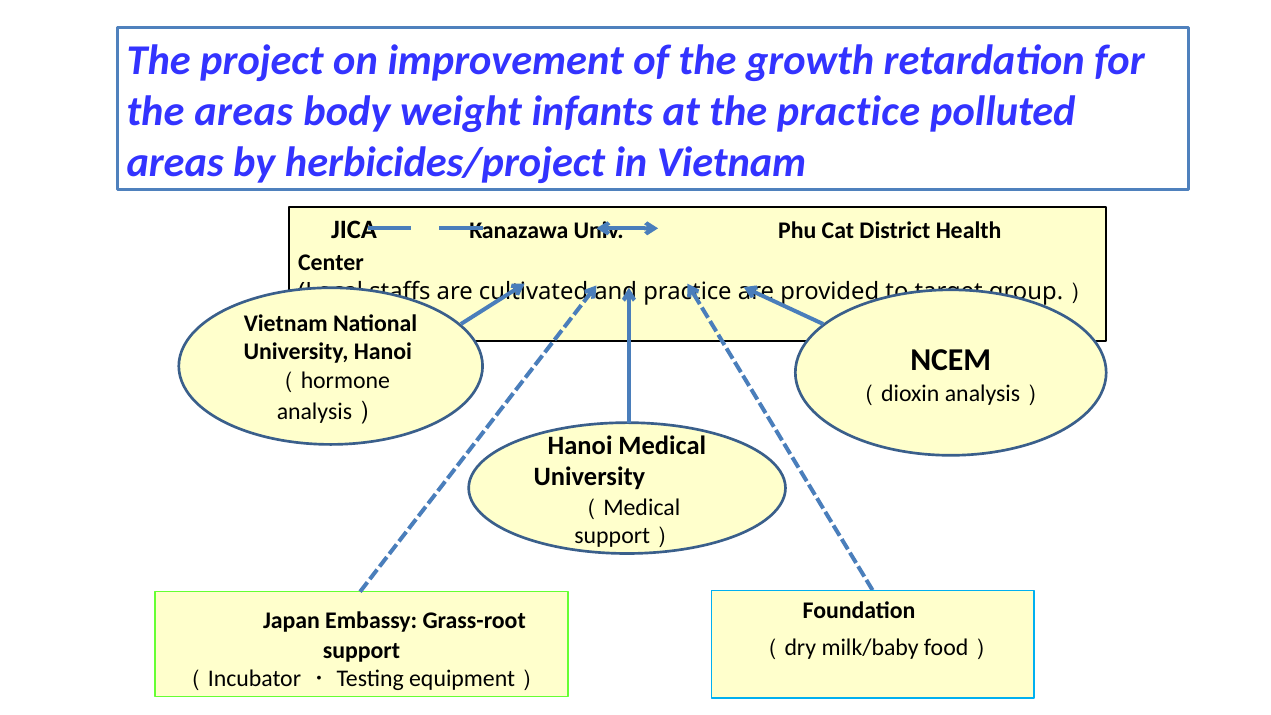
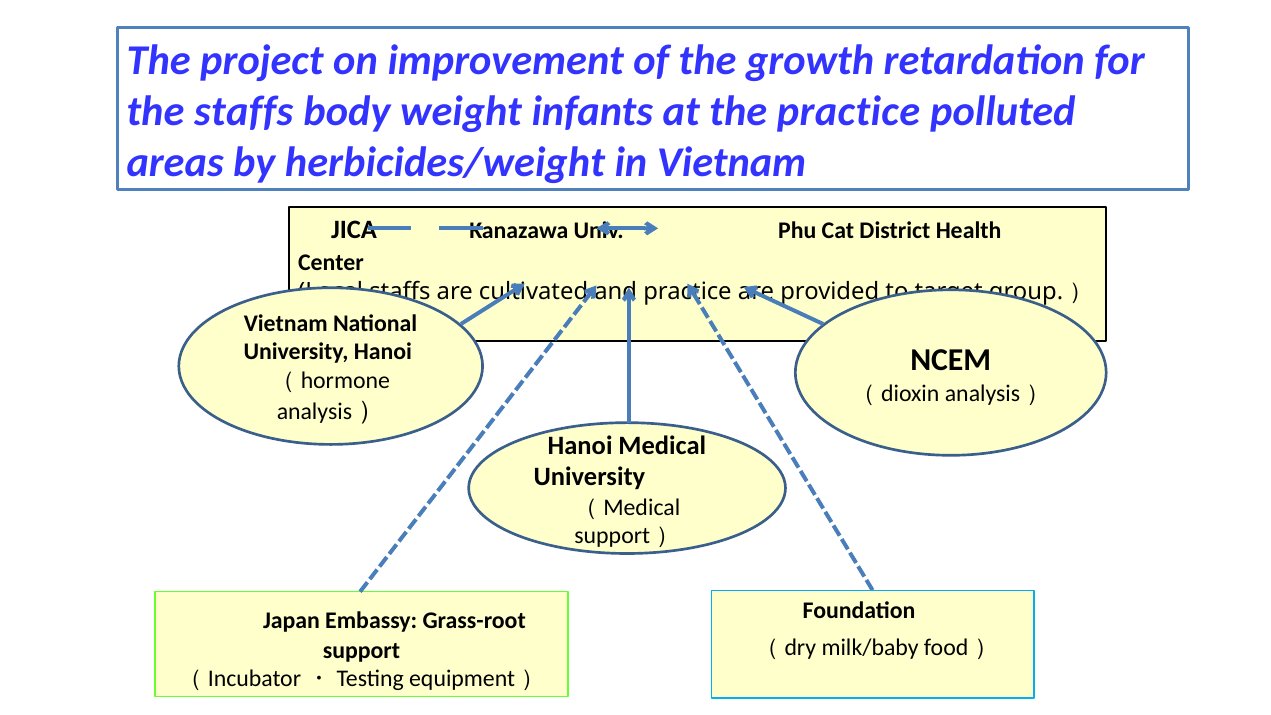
the areas: areas -> staffs
herbicides/project: herbicides/project -> herbicides/weight
